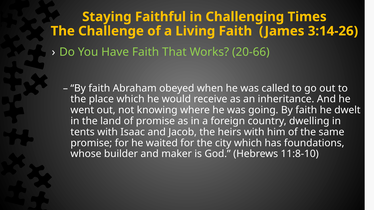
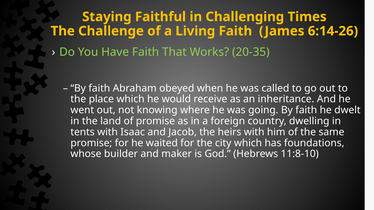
3:14-26: 3:14-26 -> 6:14-26
20-66: 20-66 -> 20-35
